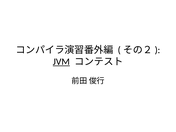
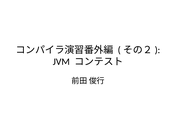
JVM underline: present -> none
